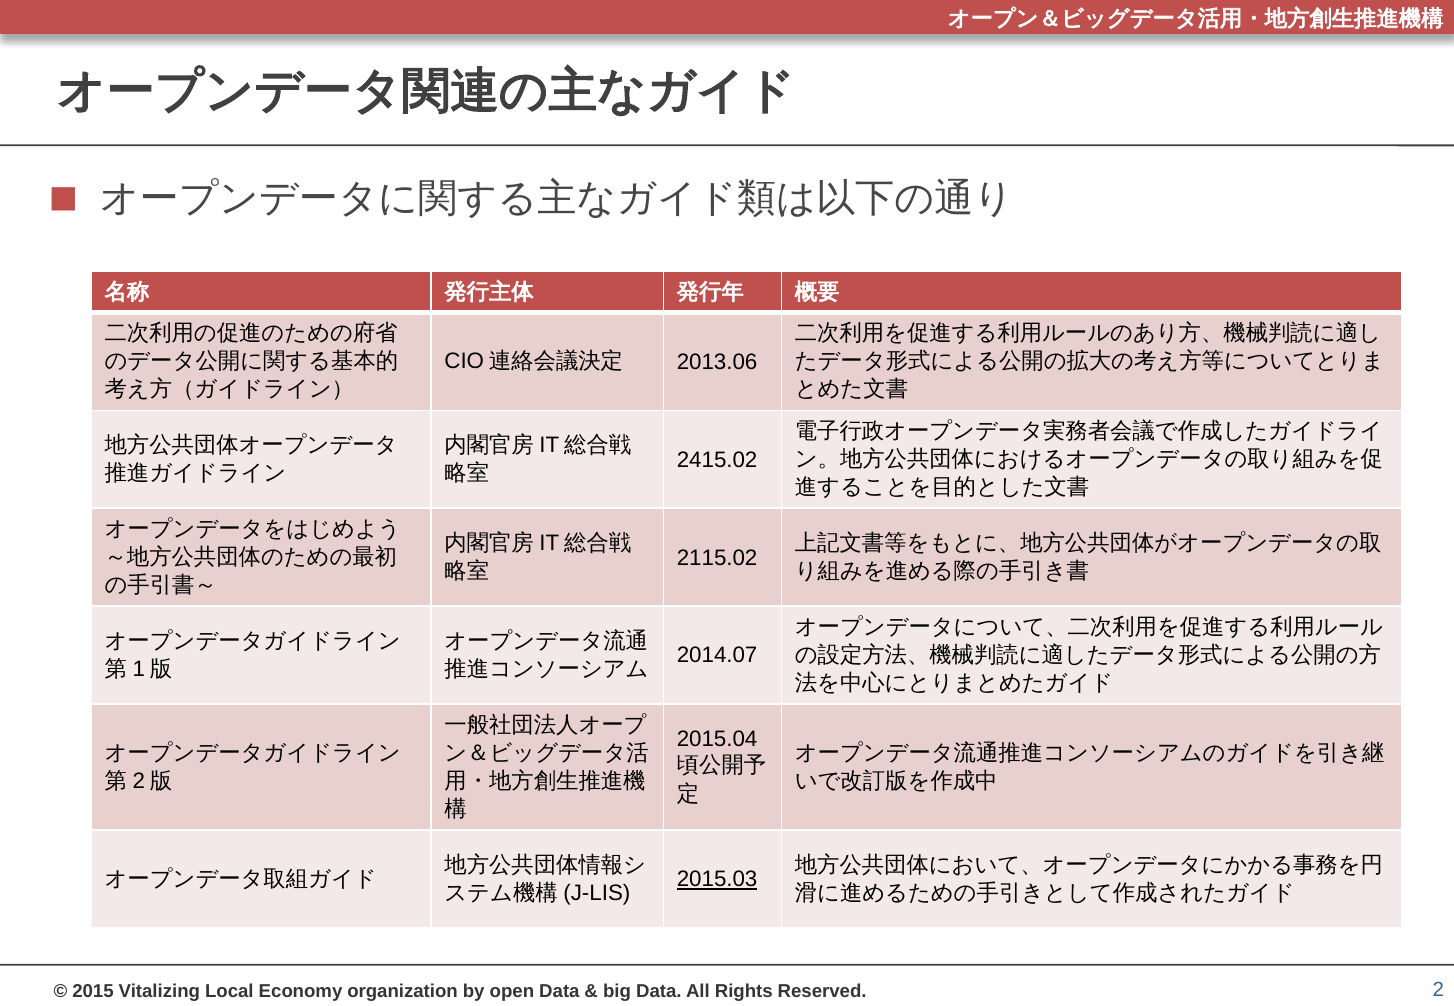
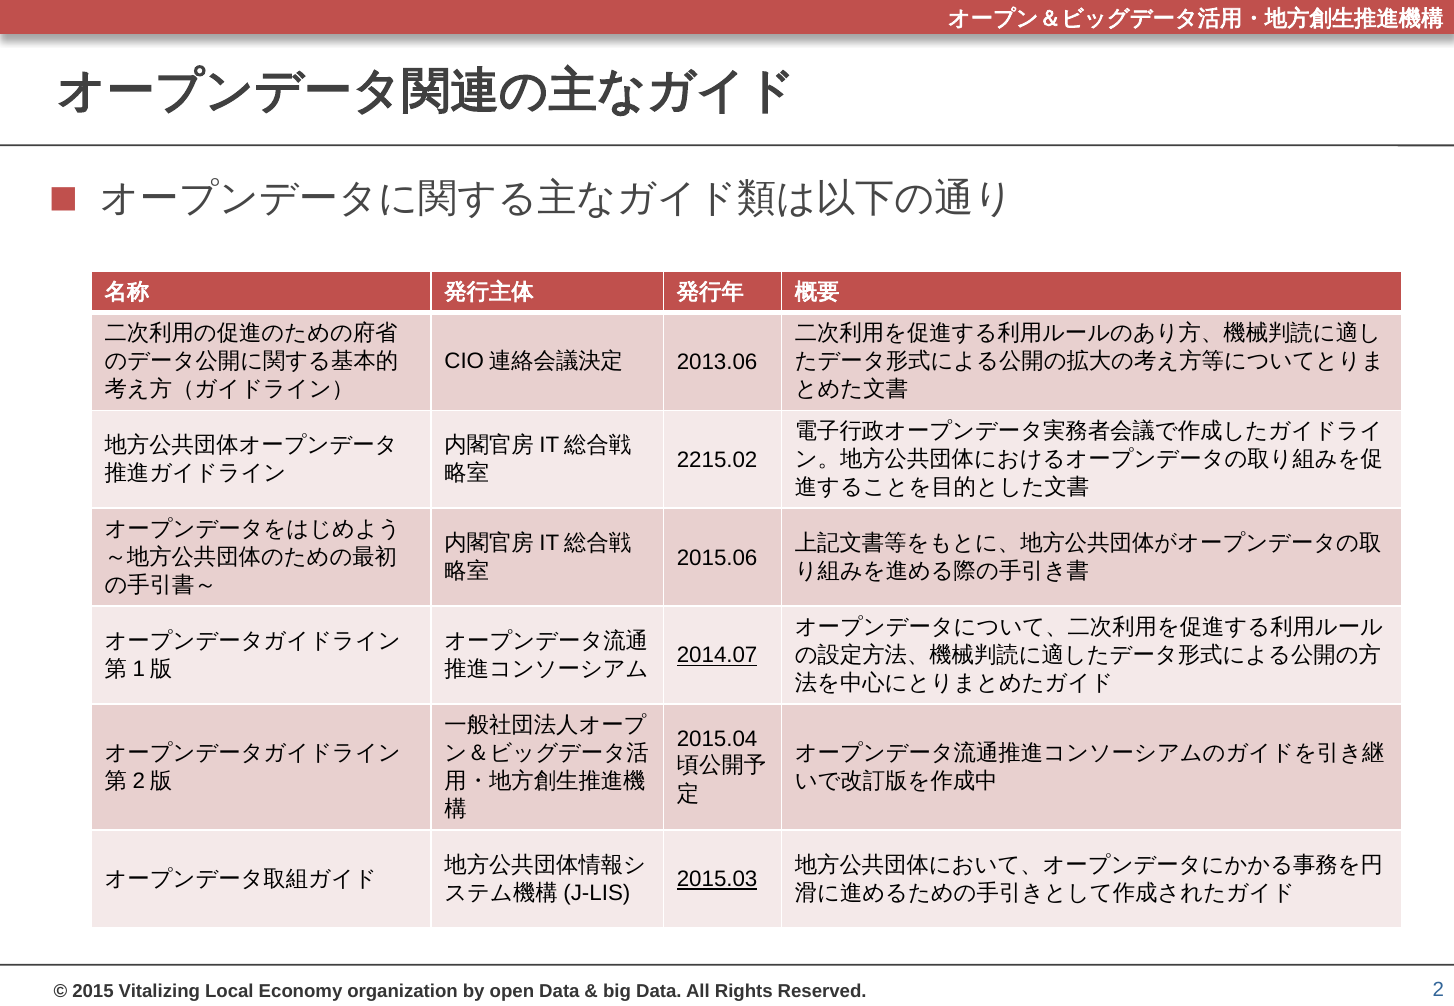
2415.02: 2415.02 -> 2215.02
2115.02: 2115.02 -> 2015.06
2014.07 underline: none -> present
